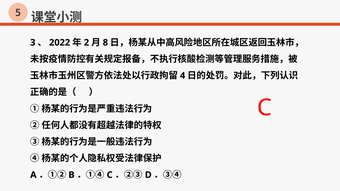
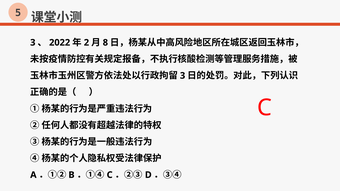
4 at (183, 76): 4 -> 3
